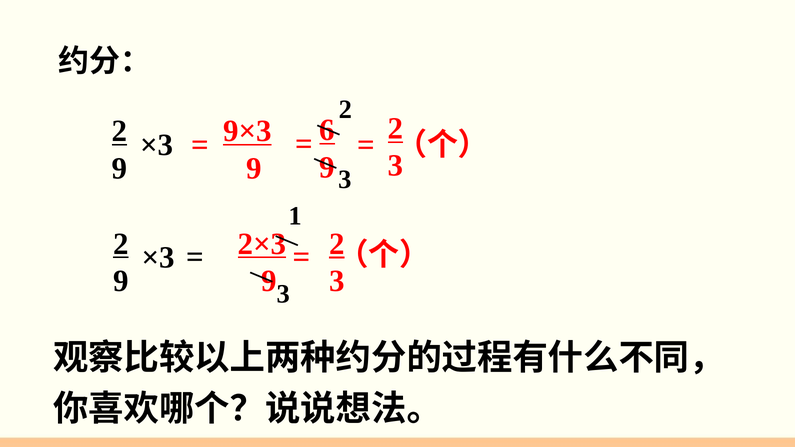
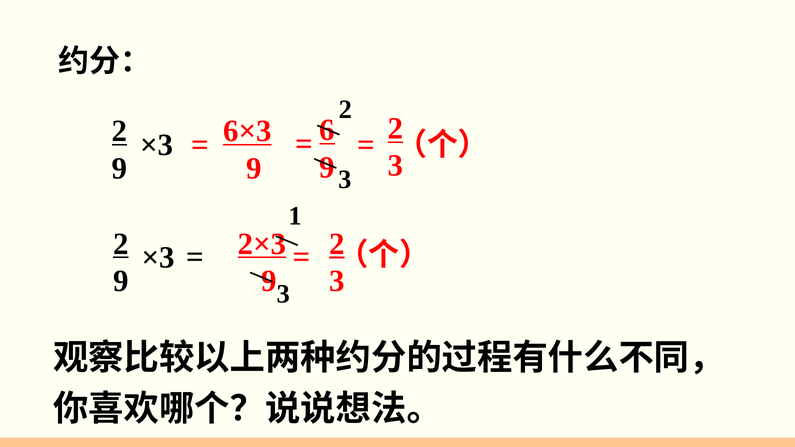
9×3: 9×3 -> 6×3
